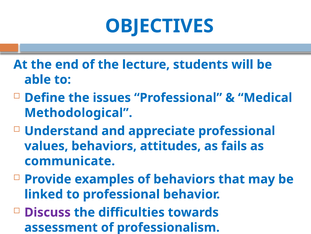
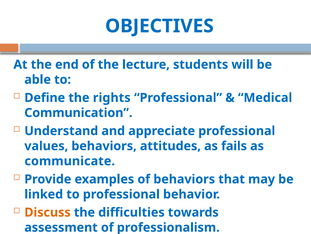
issues: issues -> rights
Methodological: Methodological -> Communication
Discuss colour: purple -> orange
